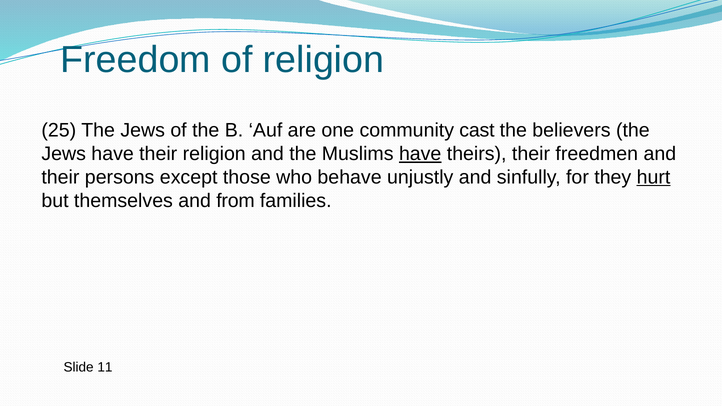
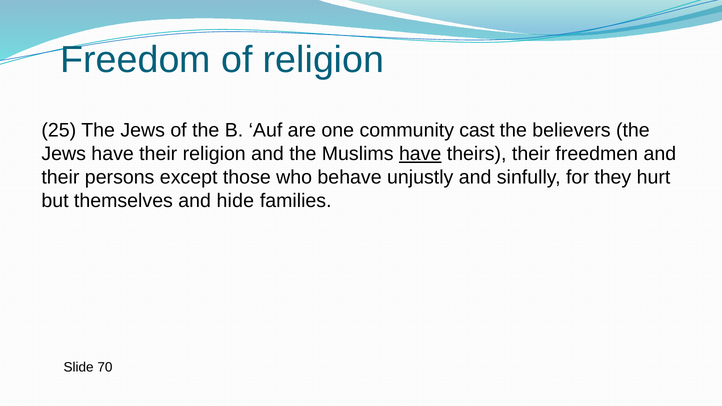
hurt underline: present -> none
from: from -> hide
11: 11 -> 70
